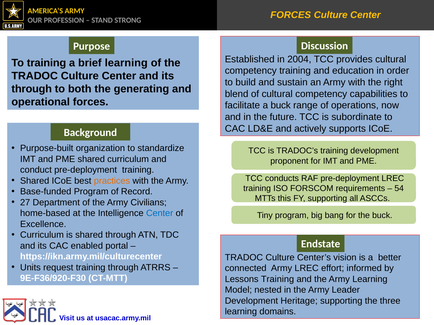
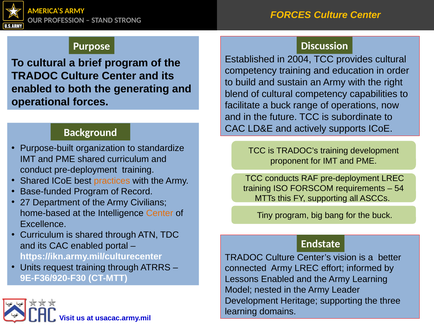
To training: training -> cultural
brief learning: learning -> program
through at (32, 89): through -> enabled
Center at (160, 214) colour: blue -> orange
Lessons Training: Training -> Enabled
